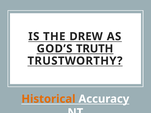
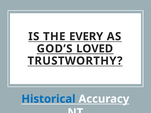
DREW: DREW -> EVERY
TRUTH: TRUTH -> LOVED
Historical colour: orange -> blue
